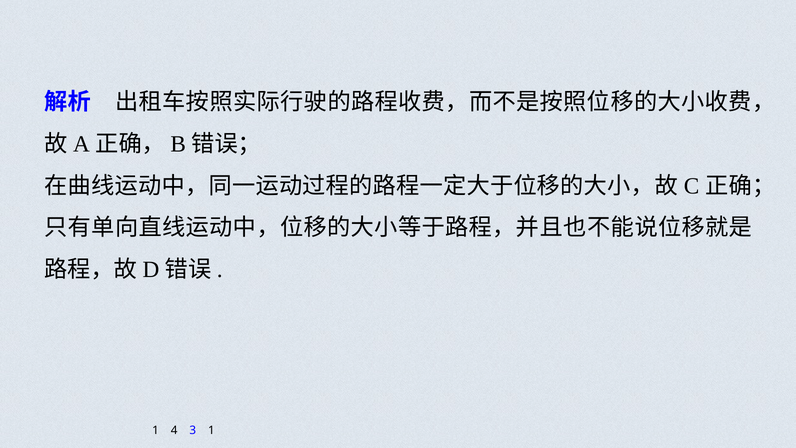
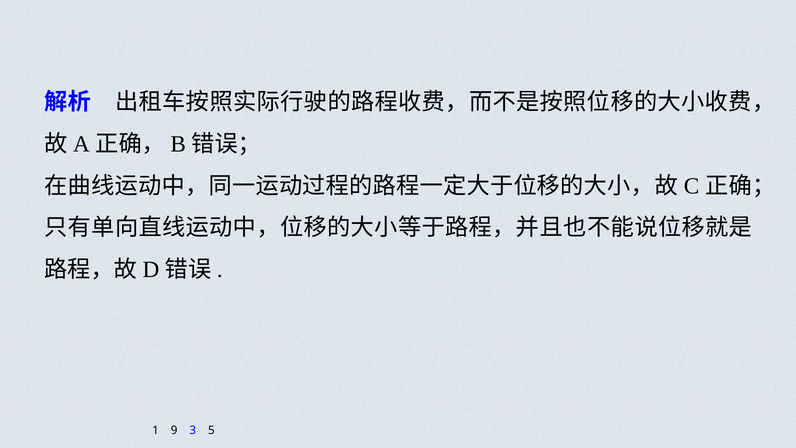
4: 4 -> 9
3 1: 1 -> 5
